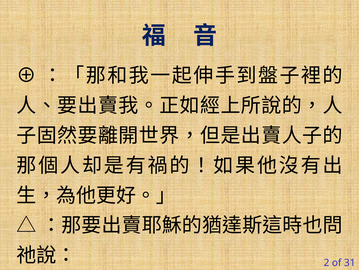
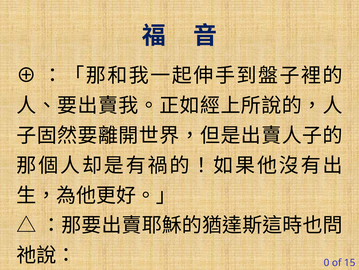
2: 2 -> 0
31: 31 -> 15
